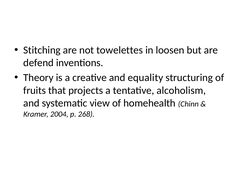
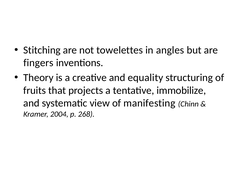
loosen: loosen -> angles
defend: defend -> fingers
alcoholism: alcoholism -> immobilize
homehealth: homehealth -> manifesting
